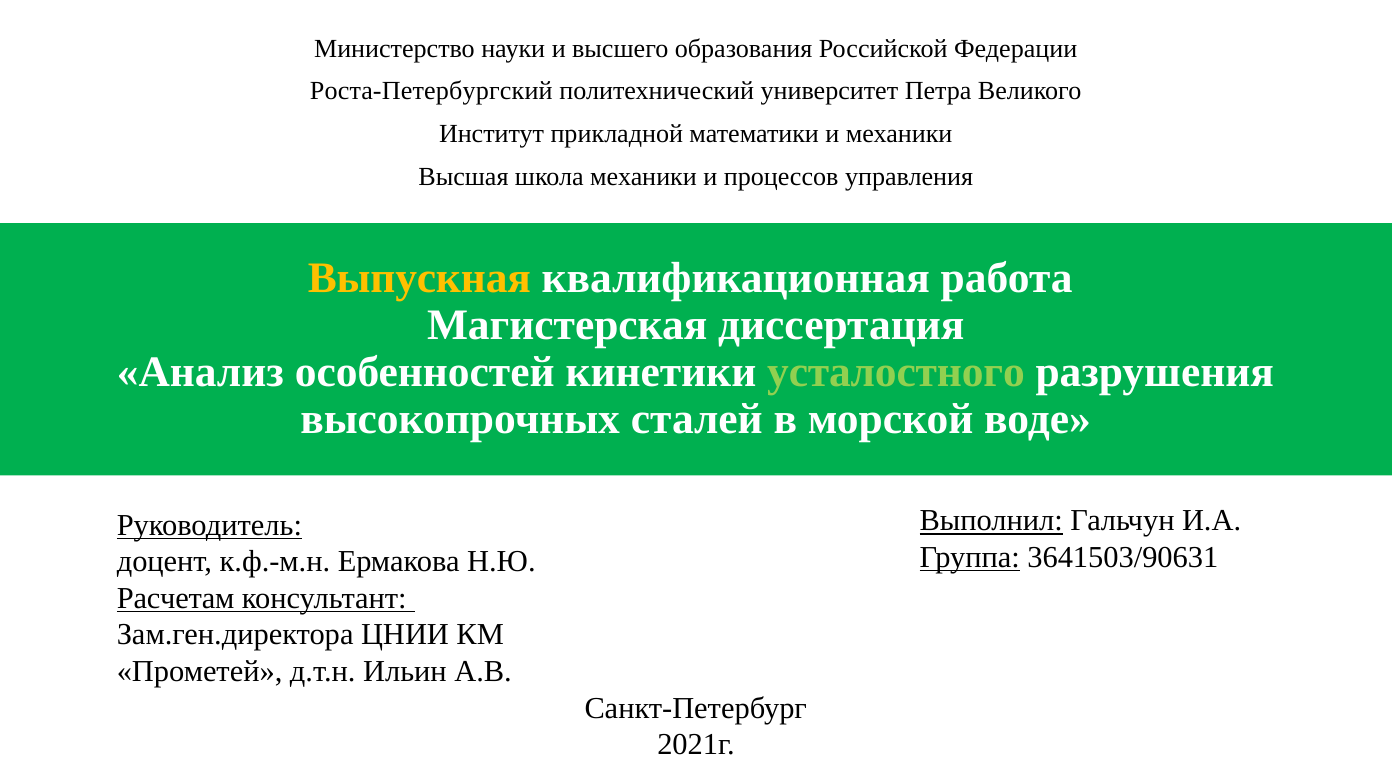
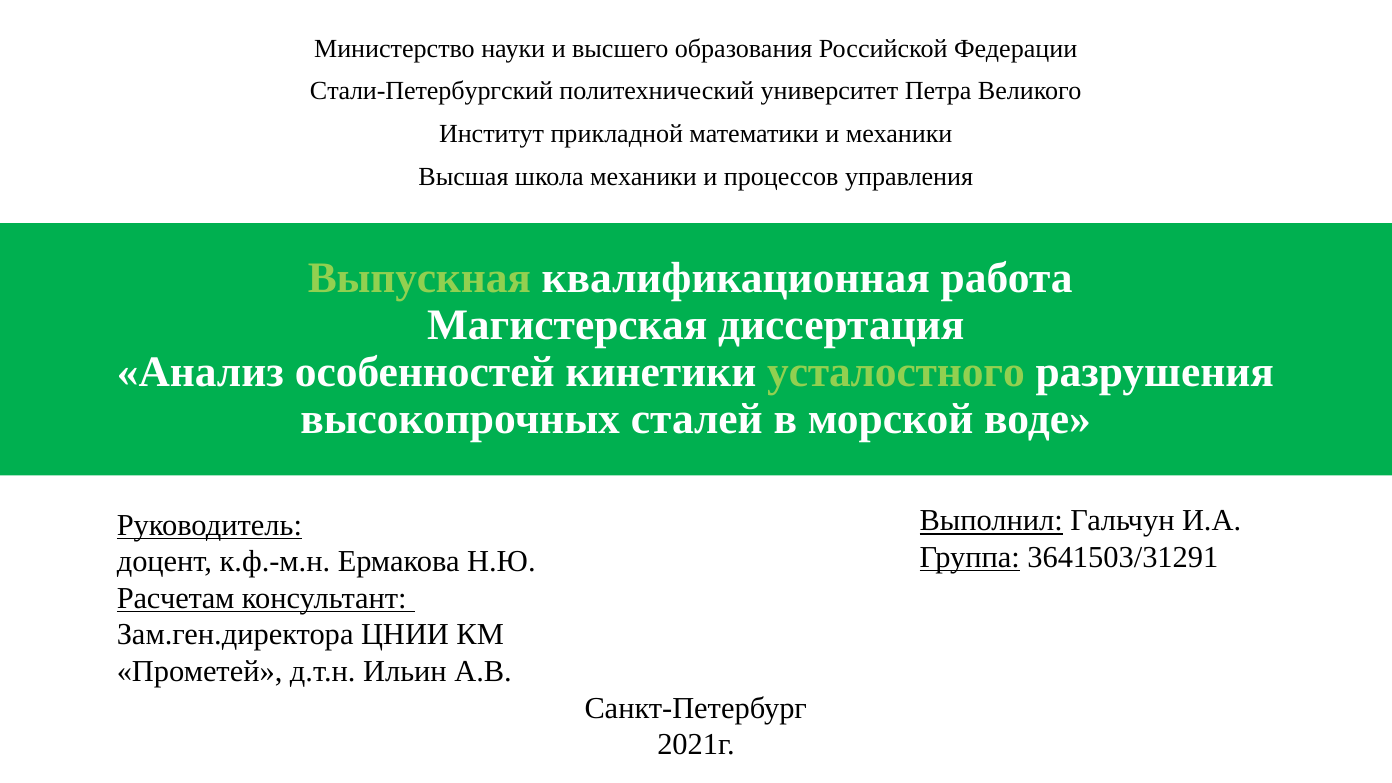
Роста-Петербургский: Роста-Петербургский -> Стали-Петербургский
Выпускная colour: yellow -> light green
3641503/90631: 3641503/90631 -> 3641503/31291
